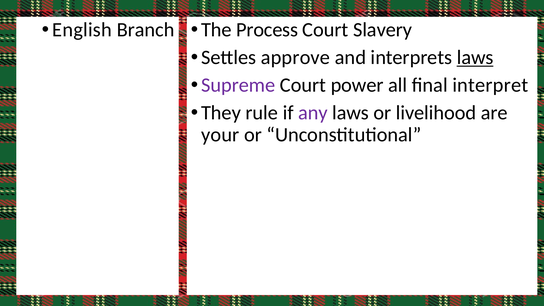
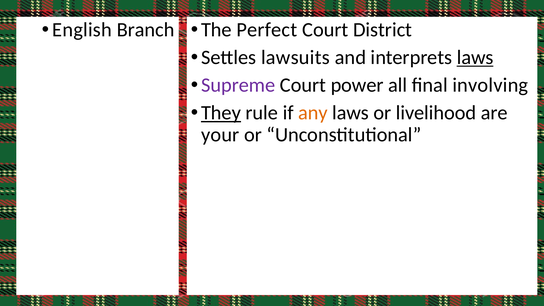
Process: Process -> Perfect
Slavery: Slavery -> District
approve: approve -> lawsuits
interpret: interpret -> involving
They underline: none -> present
any colour: purple -> orange
